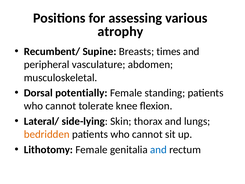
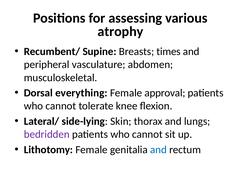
potentially: potentially -> everything
standing: standing -> approval
bedridden colour: orange -> purple
